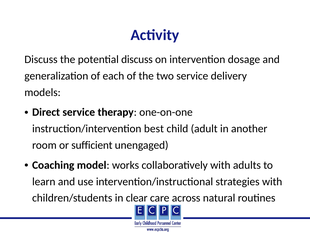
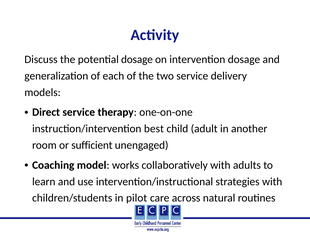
potential discuss: discuss -> dosage
clear: clear -> pilot
